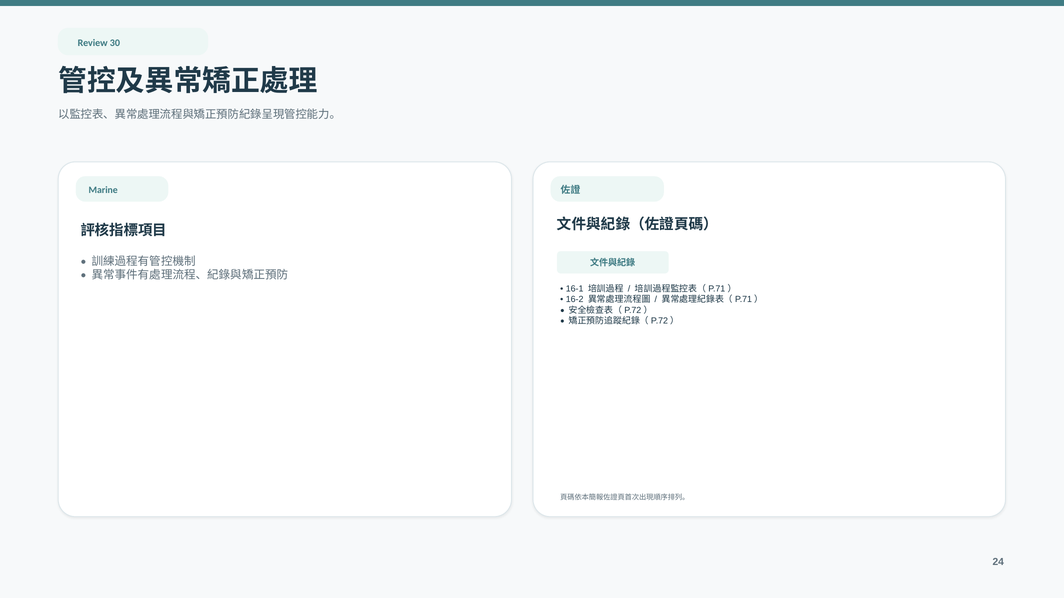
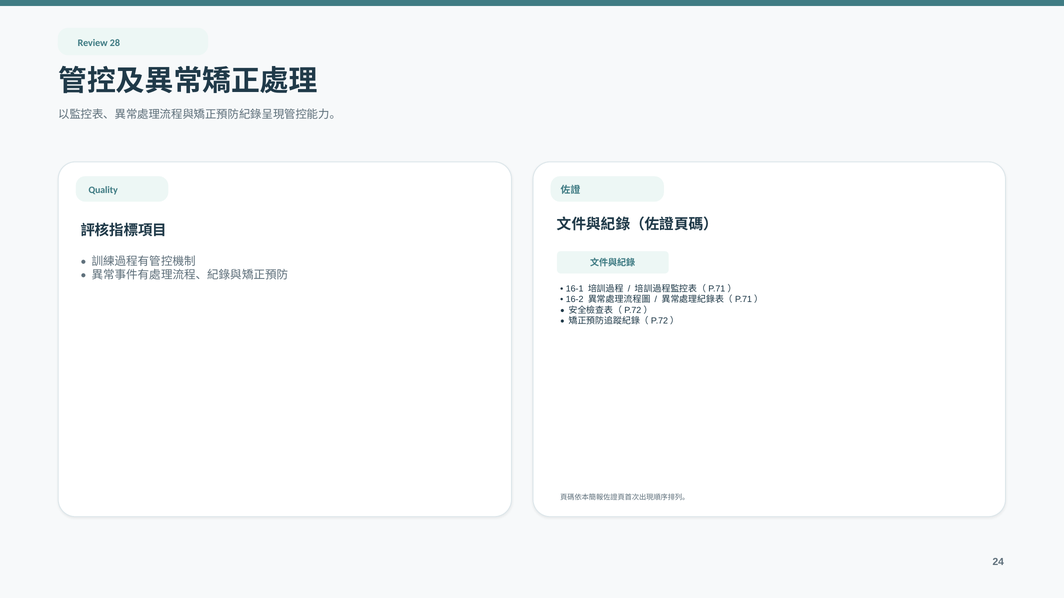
30: 30 -> 28
Marine: Marine -> Quality
